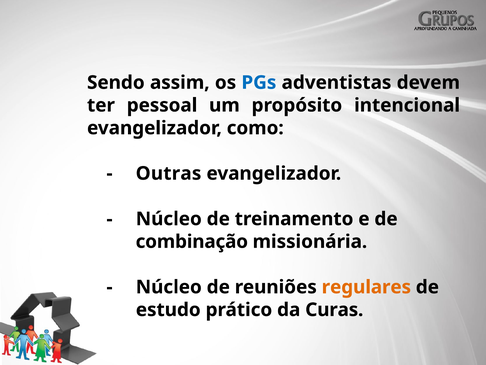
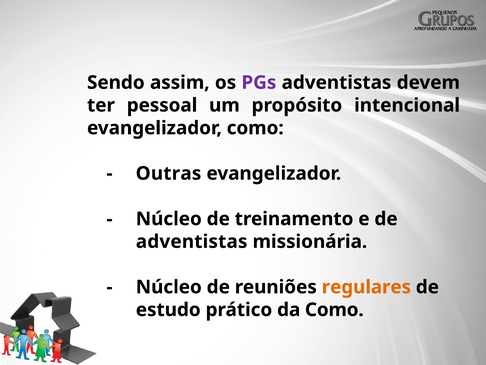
PGs colour: blue -> purple
combinação at (192, 241): combinação -> adventistas
da Curas: Curas -> Como
